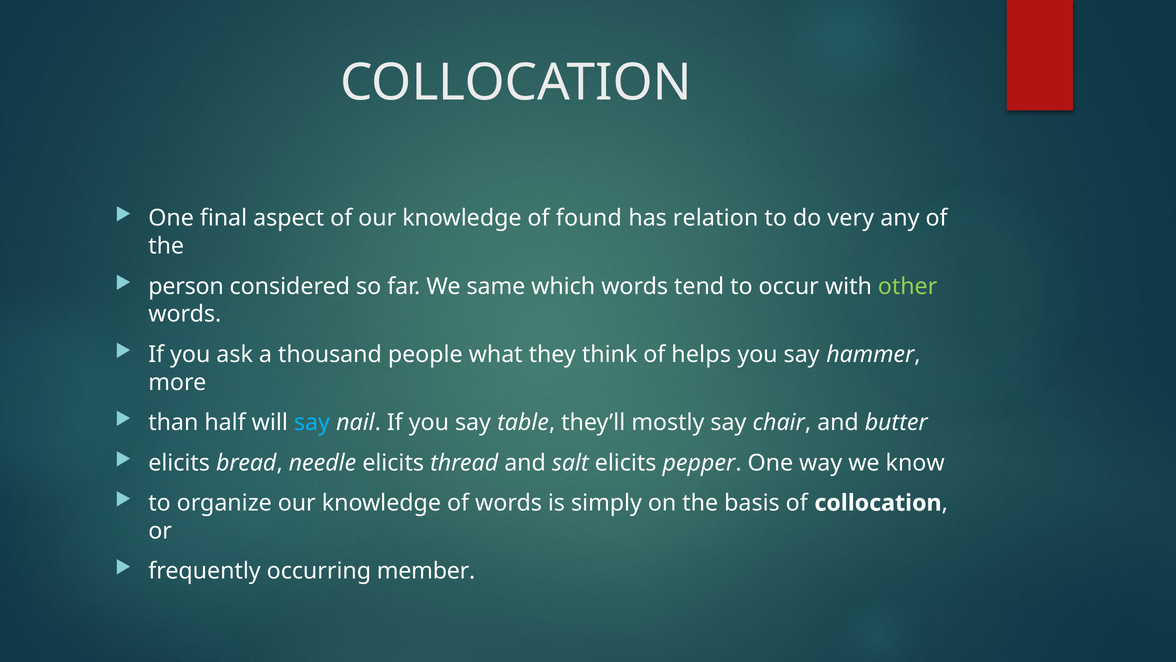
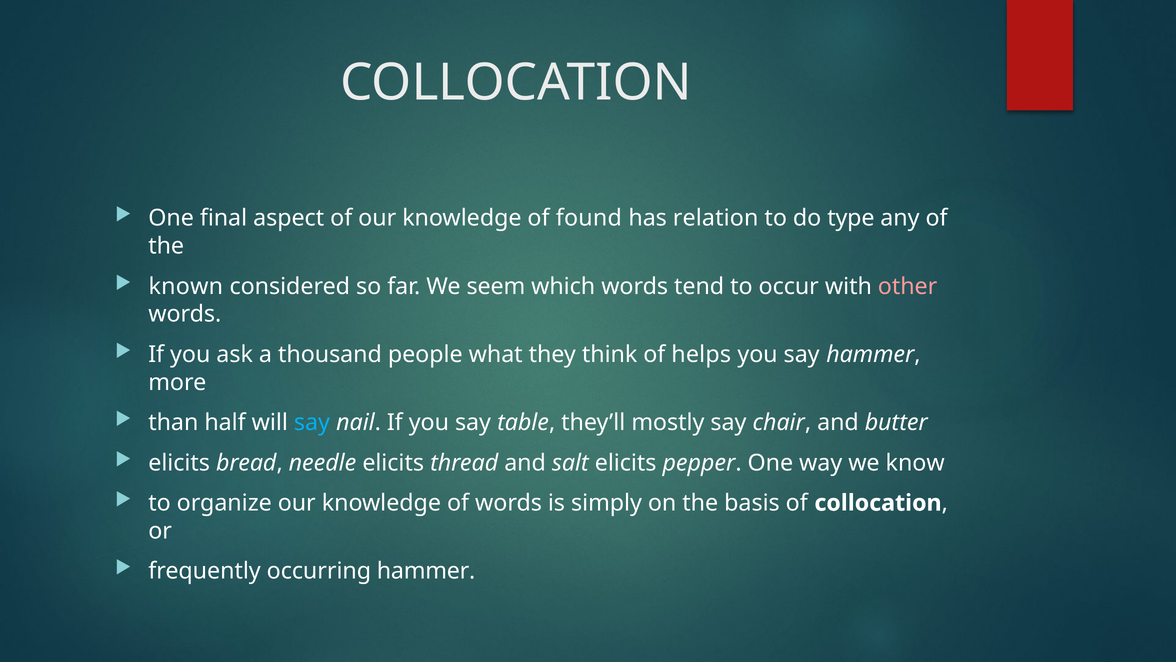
very: very -> type
person: person -> known
same: same -> seem
other colour: light green -> pink
occurring member: member -> hammer
